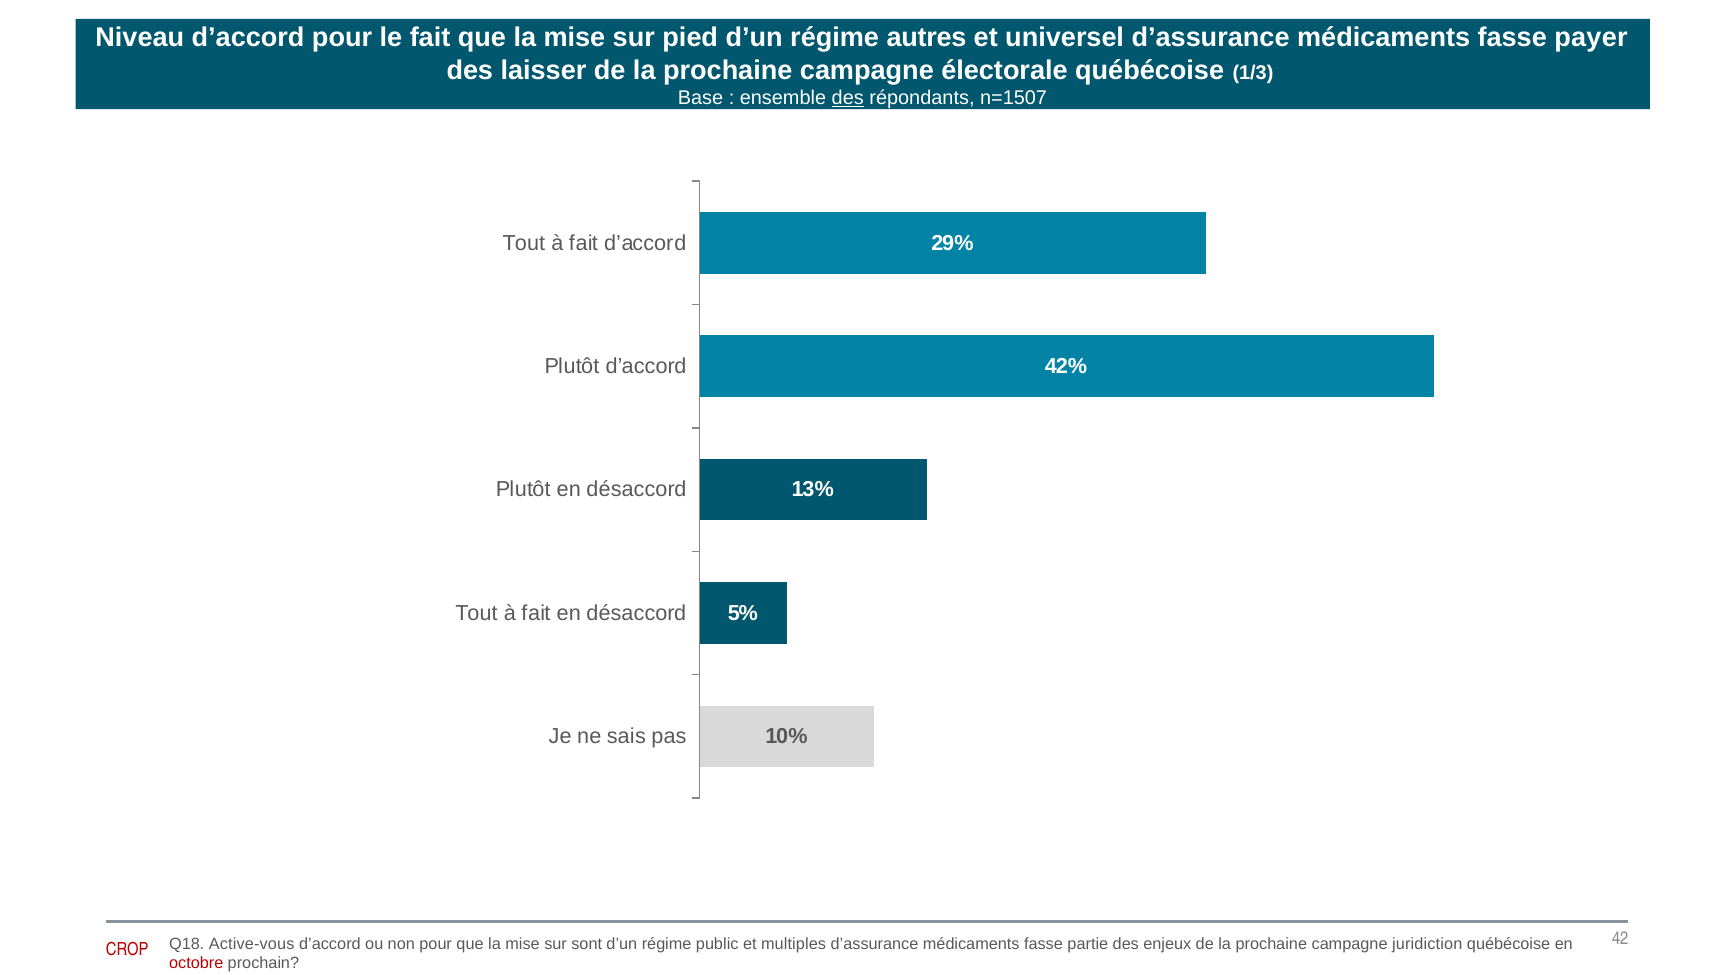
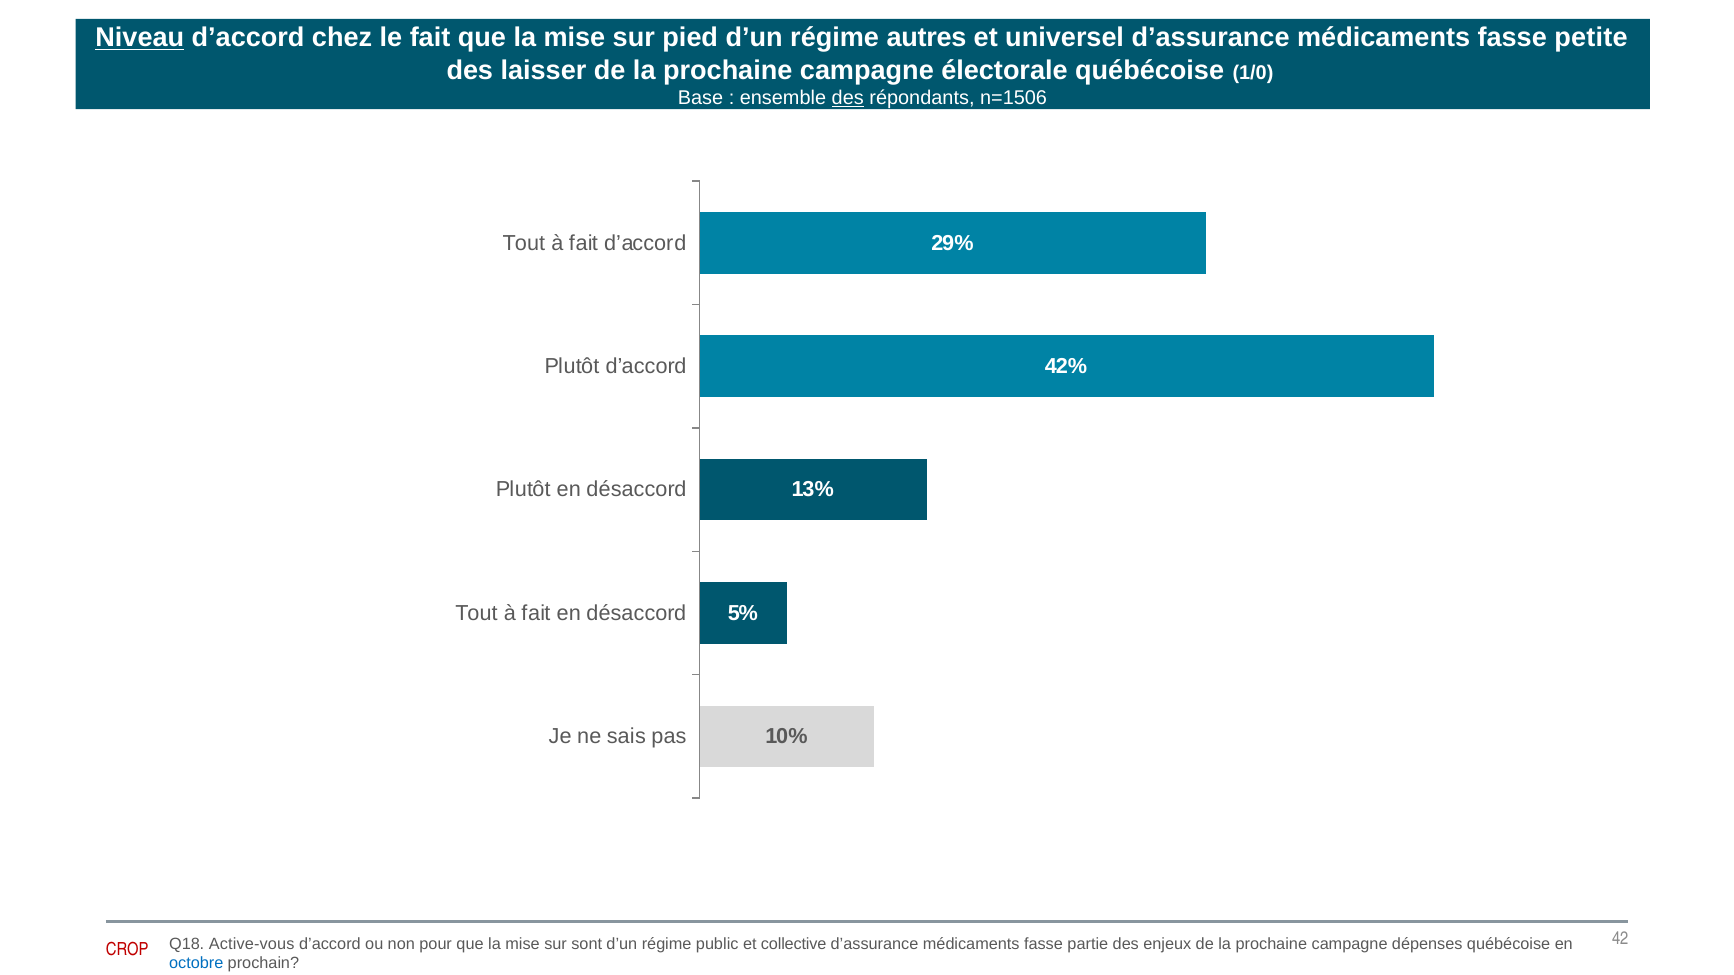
Niveau underline: none -> present
d’accord pour: pour -> chez
payer: payer -> petite
1/3: 1/3 -> 1/0
n=1507: n=1507 -> n=1506
multiples: multiples -> collective
juridiction: juridiction -> dépenses
octobre colour: red -> blue
